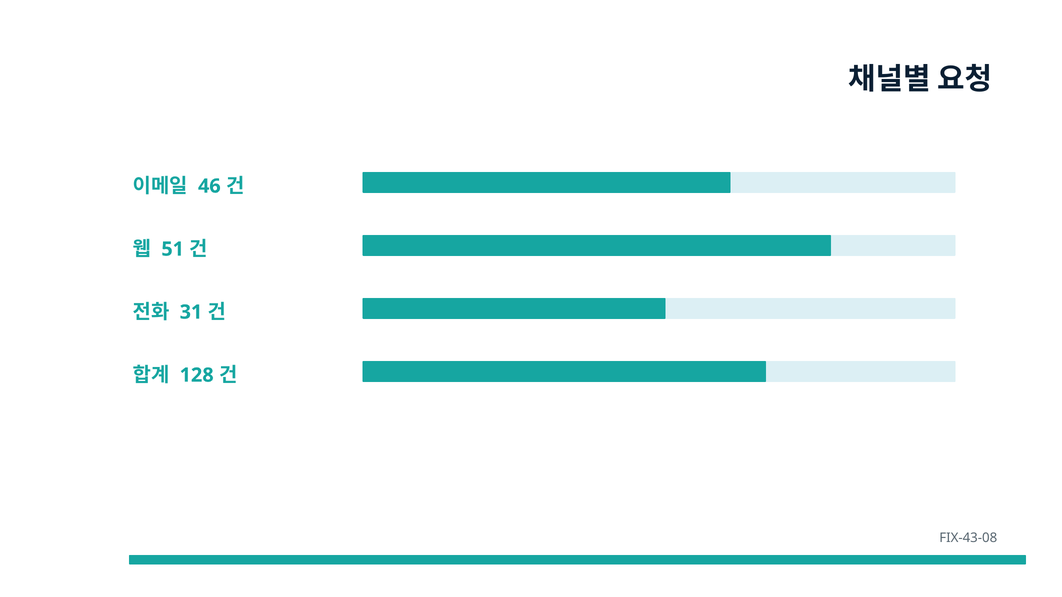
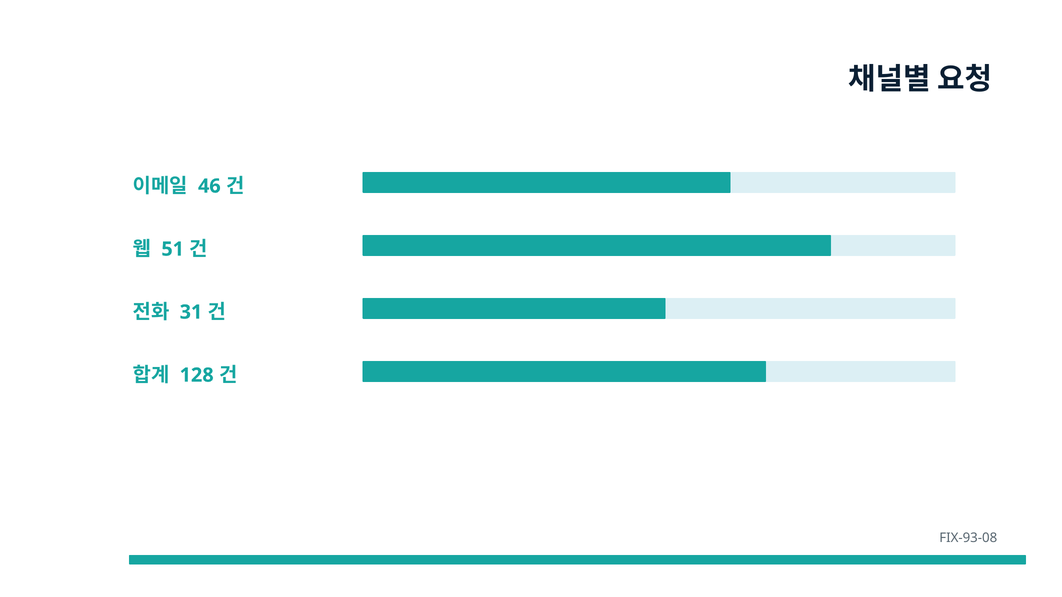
FIX-43-08: FIX-43-08 -> FIX-93-08
